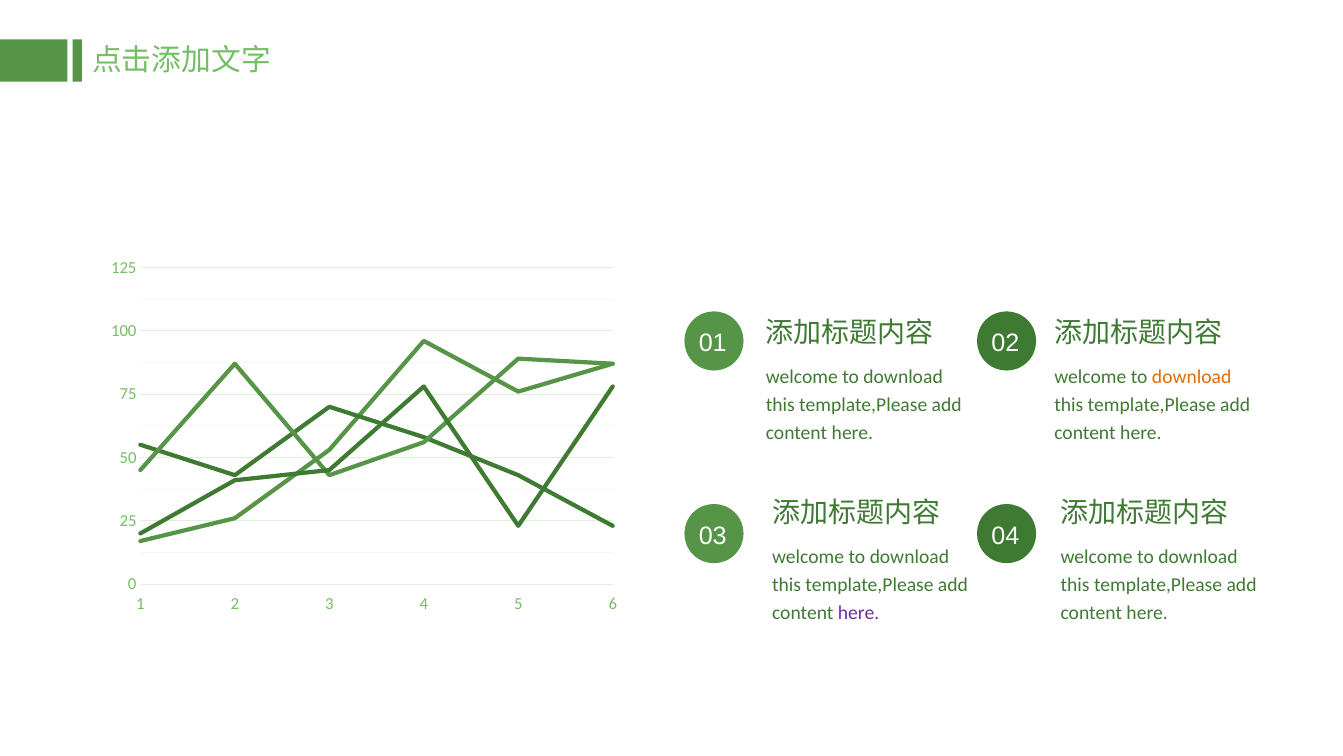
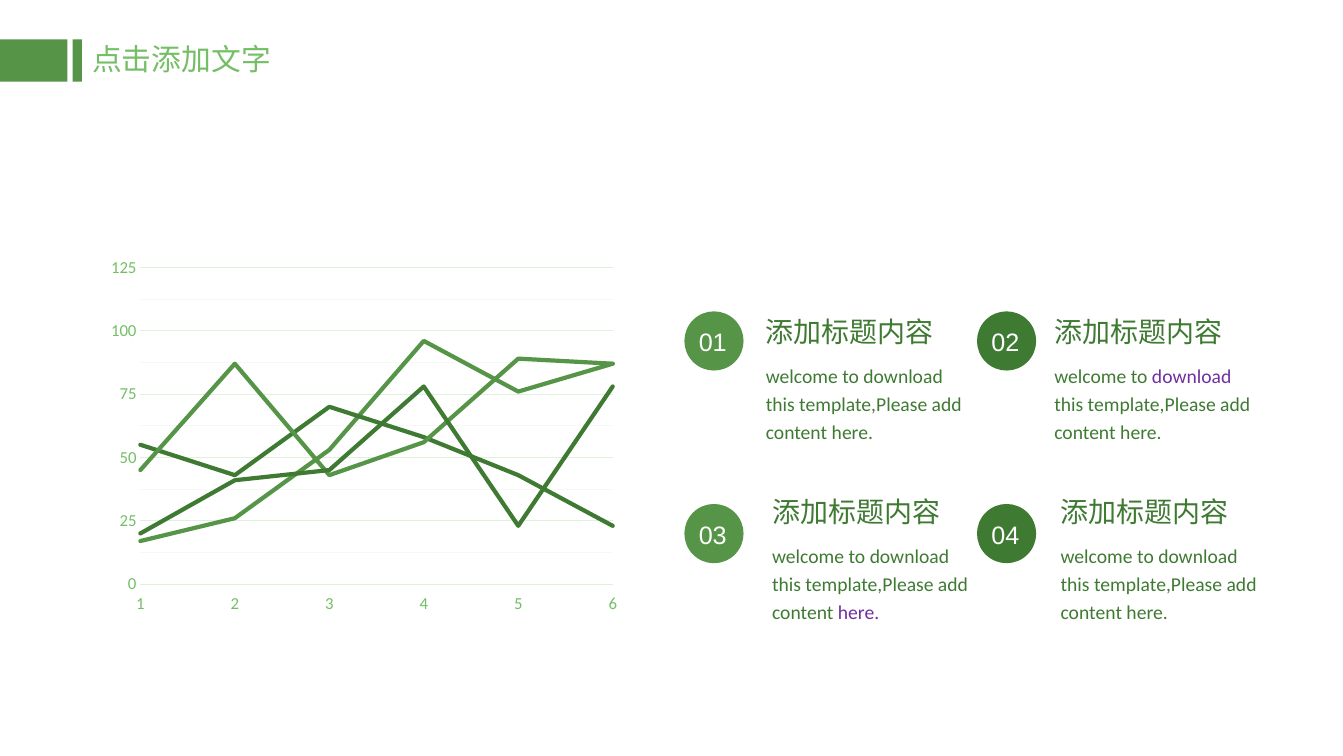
download at (1192, 377) colour: orange -> purple
